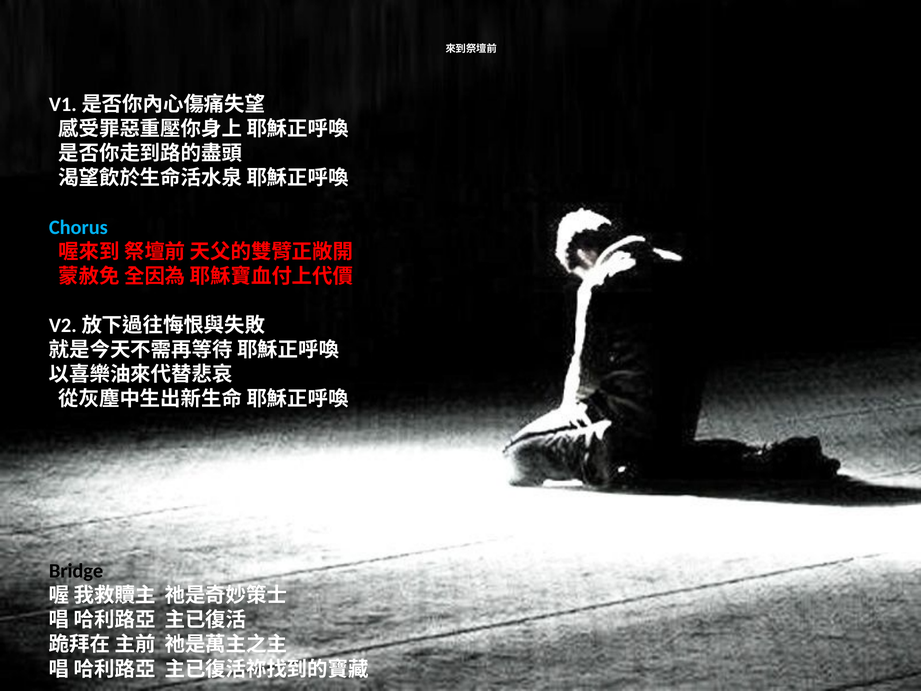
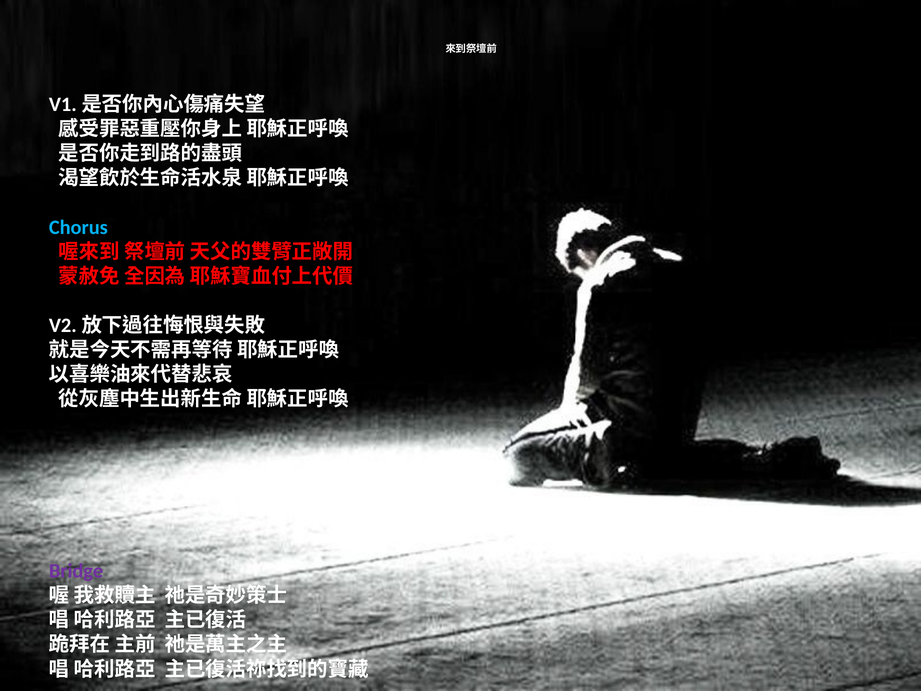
Bridge colour: black -> purple
